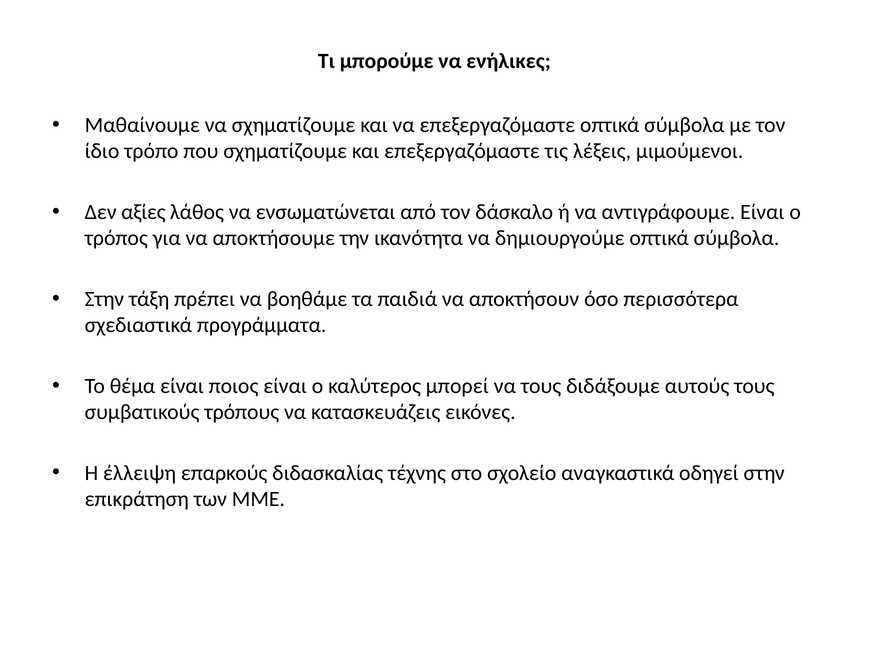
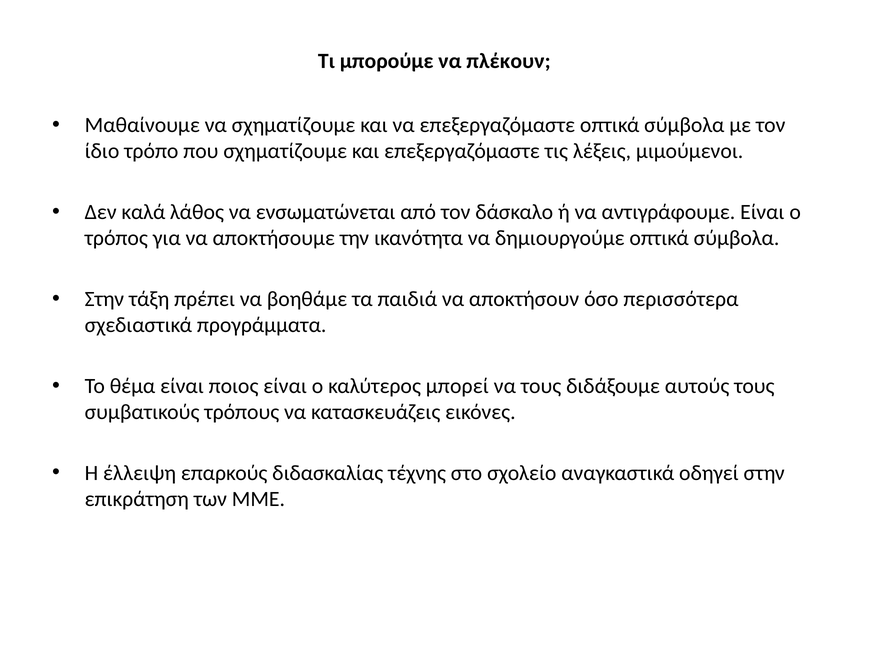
ενήλικες: ενήλικες -> πλέκουν
αξίες: αξίες -> καλά
